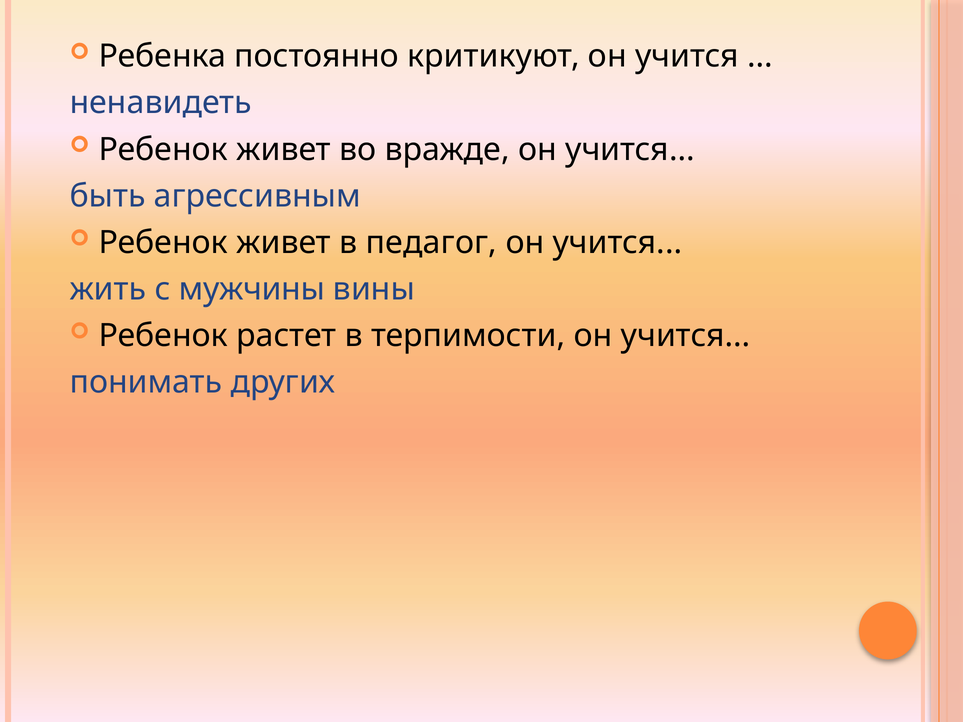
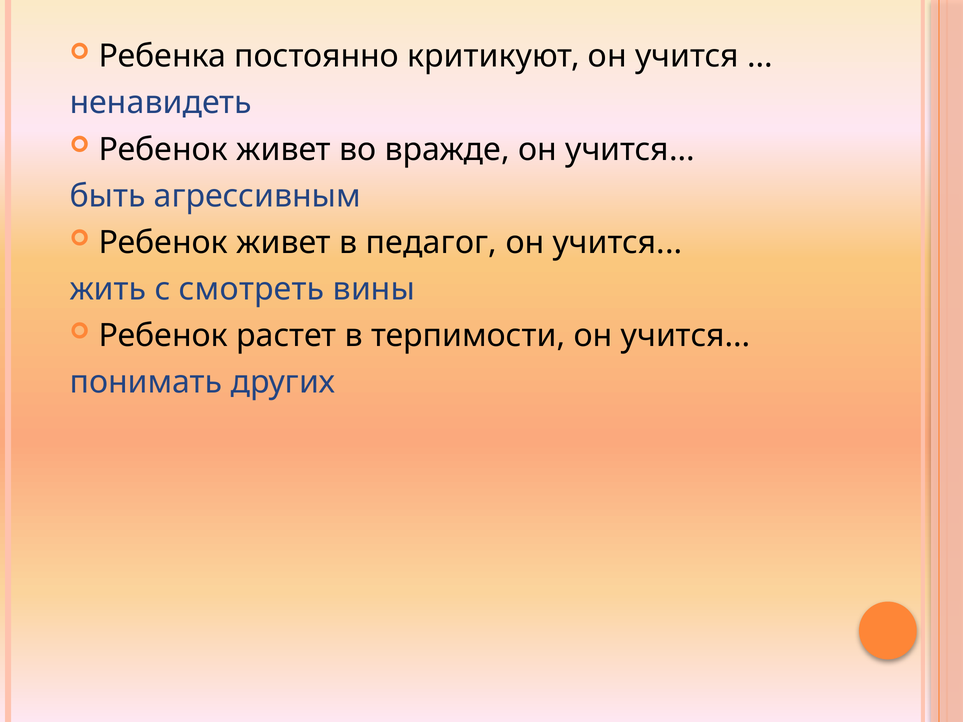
мужчины: мужчины -> смотреть
